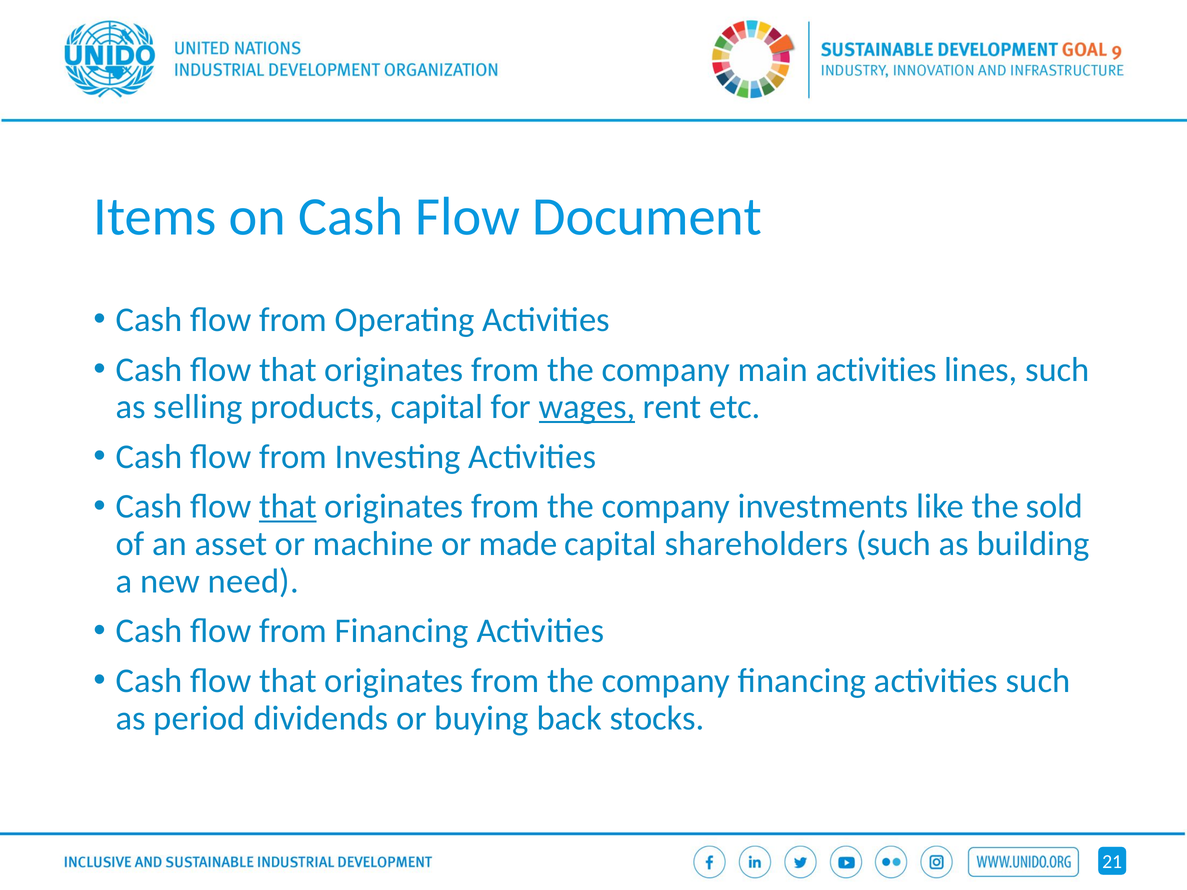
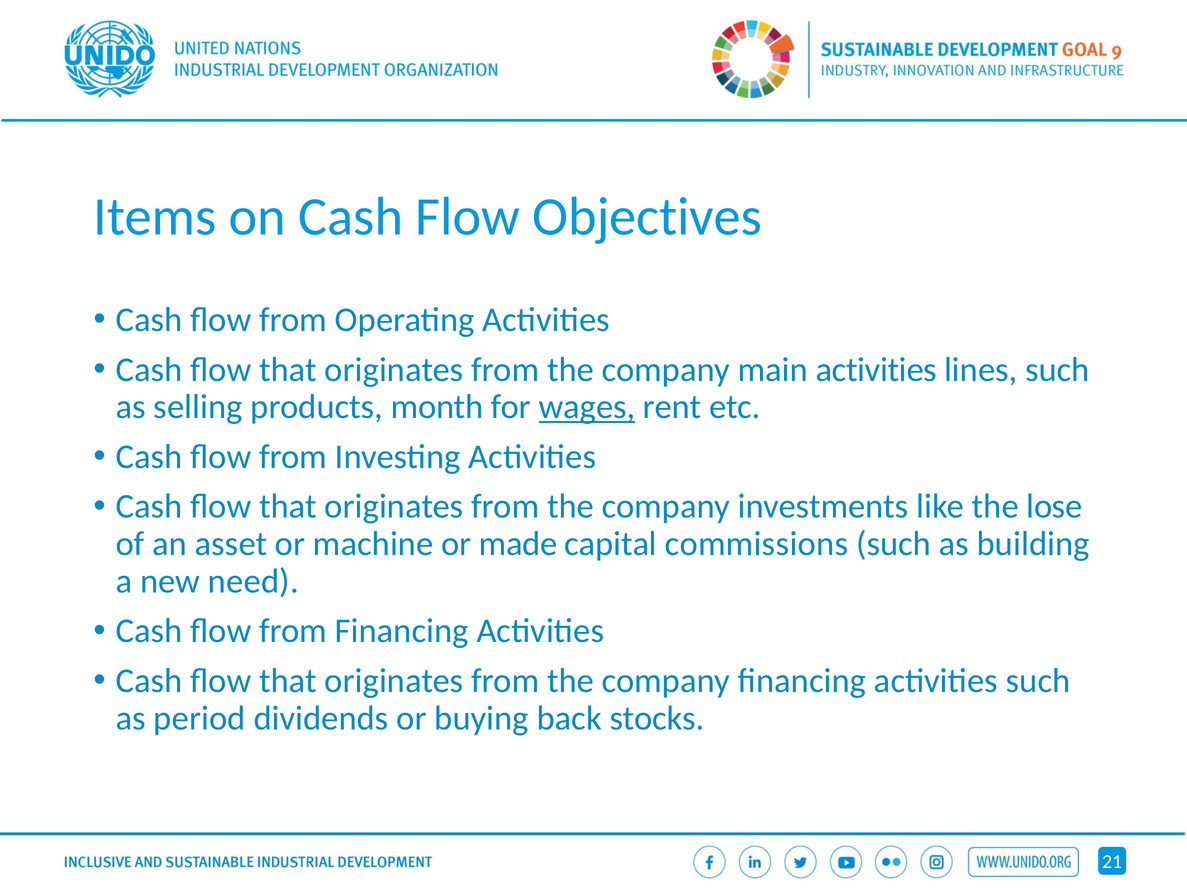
Document: Document -> Objectives
products capital: capital -> month
that at (288, 507) underline: present -> none
sold: sold -> lose
shareholders: shareholders -> commissions
